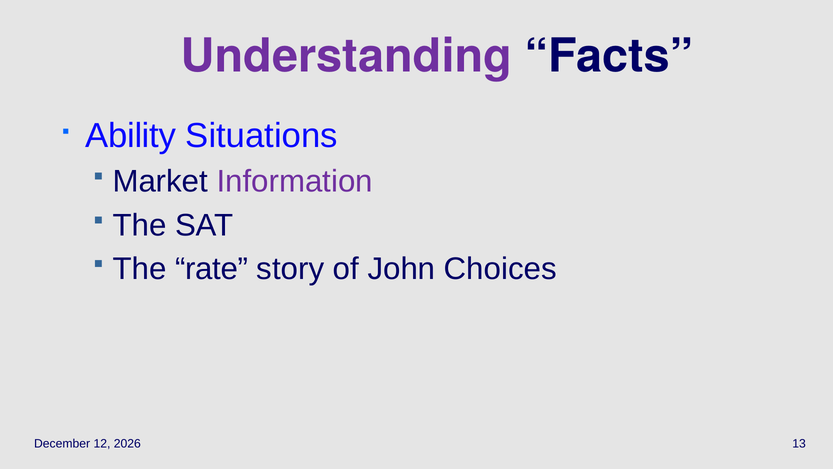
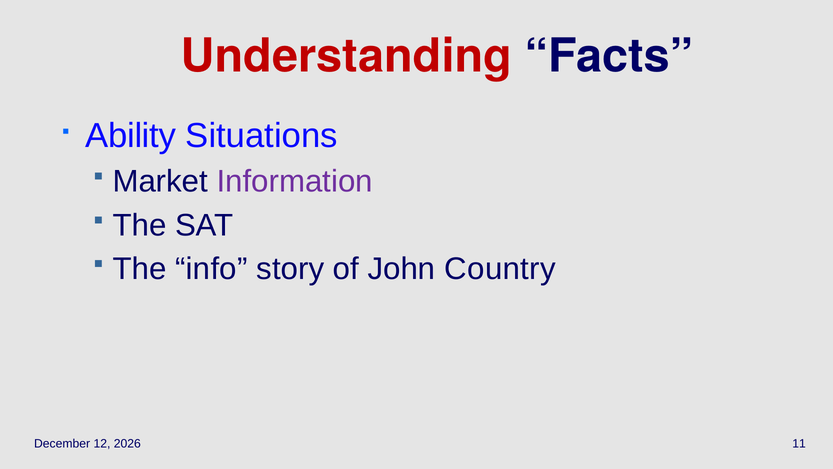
Understanding colour: purple -> red
rate: rate -> info
Choices: Choices -> Country
13: 13 -> 11
